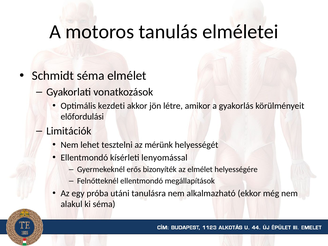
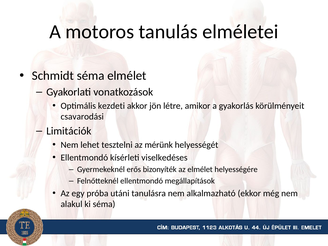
előfordulási: előfordulási -> csavarodási
lenyomással: lenyomással -> viselkedéses
